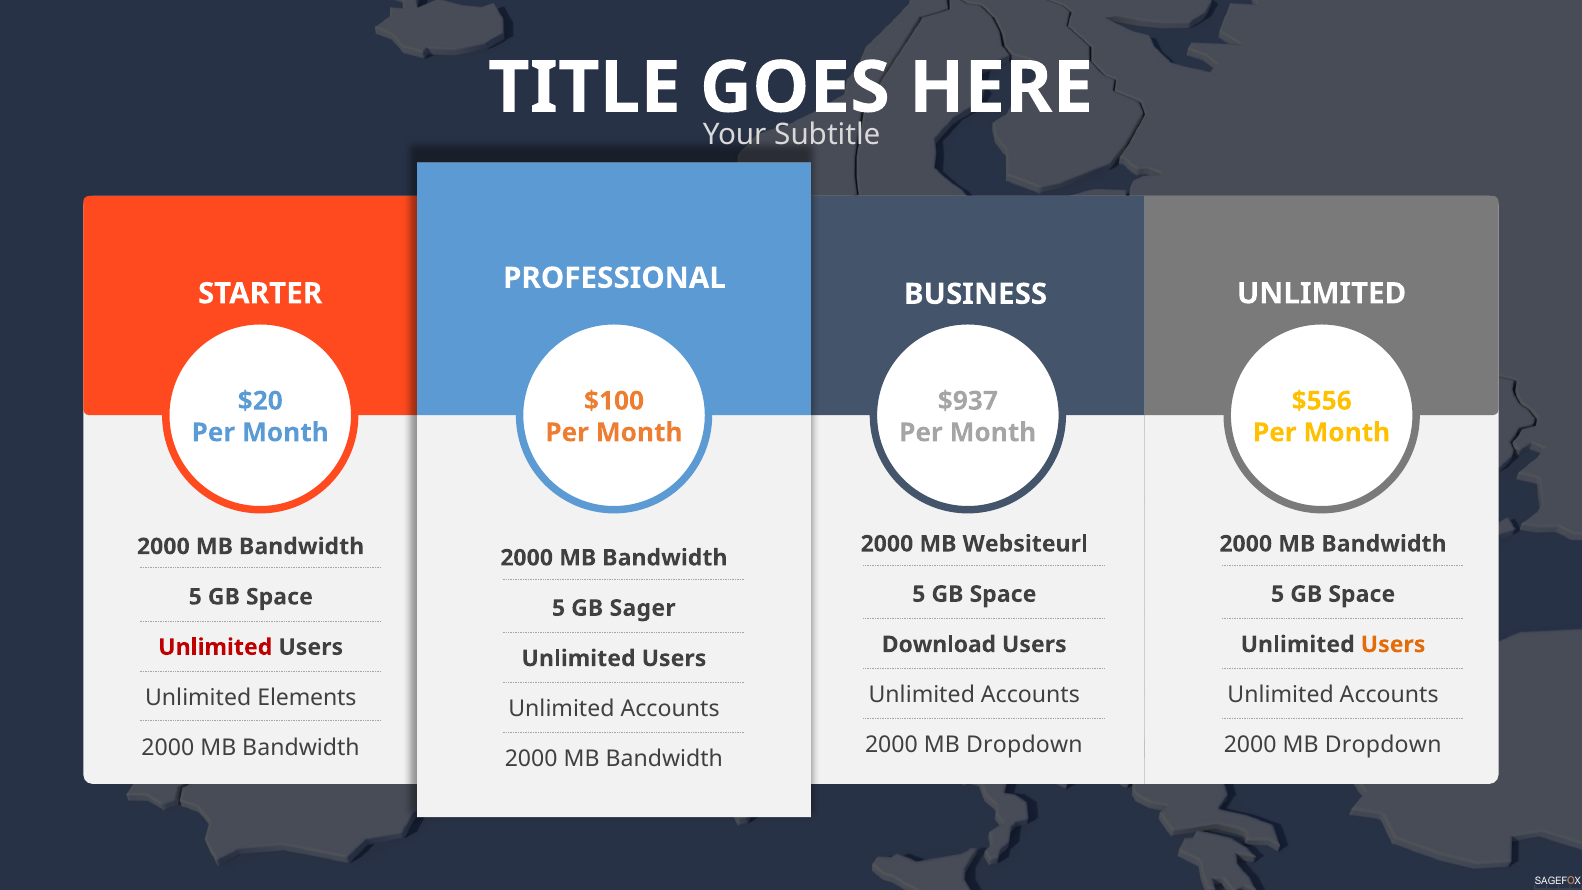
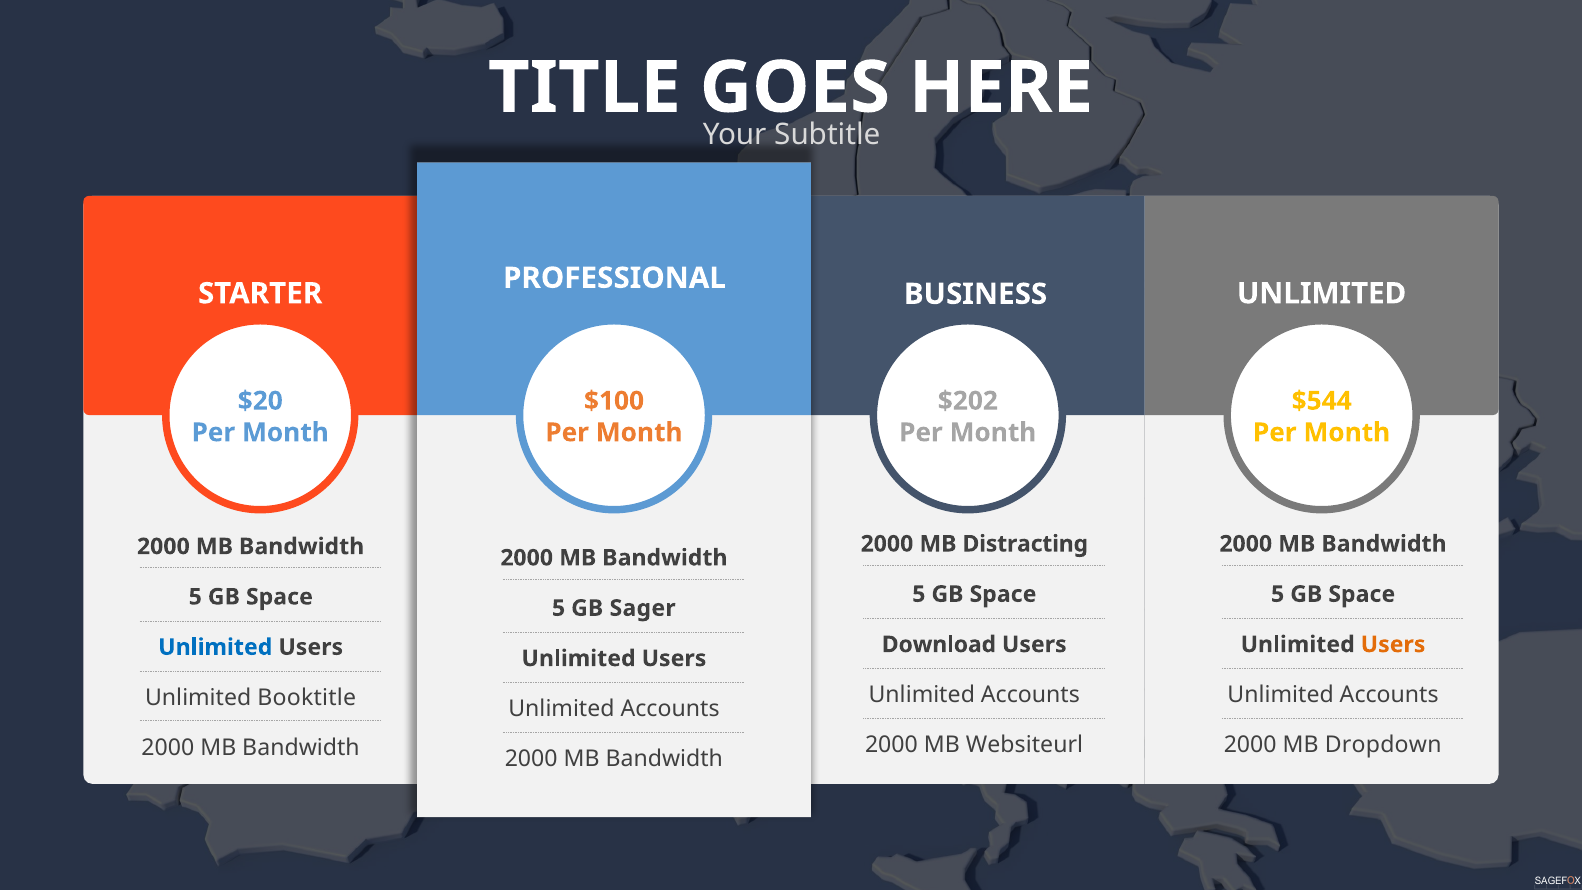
$937: $937 -> $202
$556: $556 -> $544
Websiteurl: Websiteurl -> Distracting
Unlimited at (215, 647) colour: red -> blue
Elements: Elements -> Booktitle
Dropdown at (1024, 745): Dropdown -> Websiteurl
